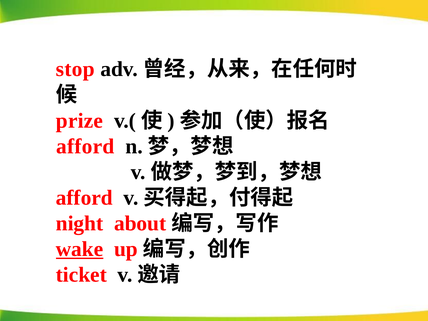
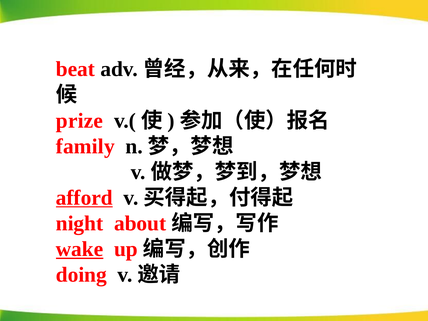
stop: stop -> beat
afford at (85, 146): afford -> family
afford at (84, 198) underline: none -> present
ticket: ticket -> doing
